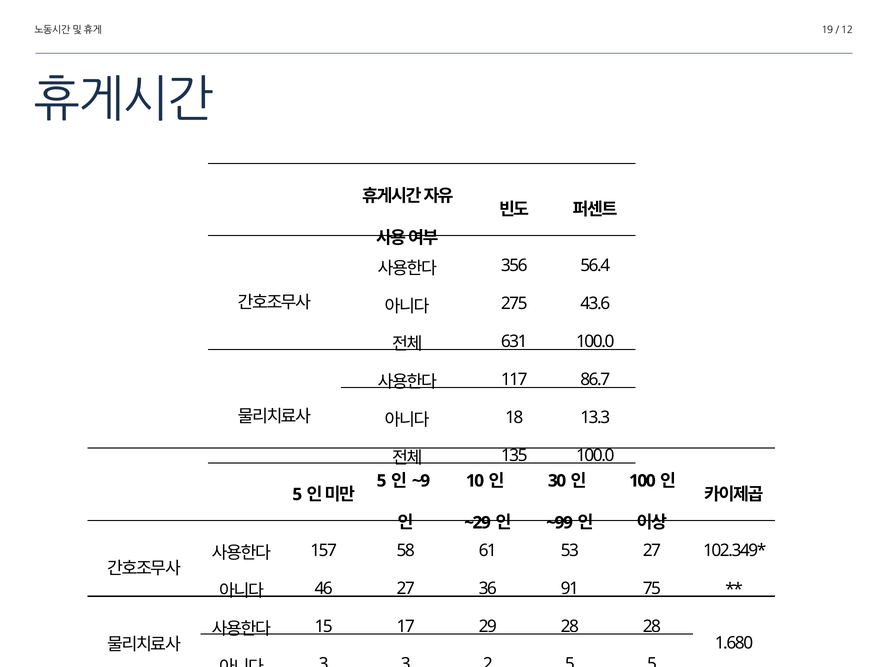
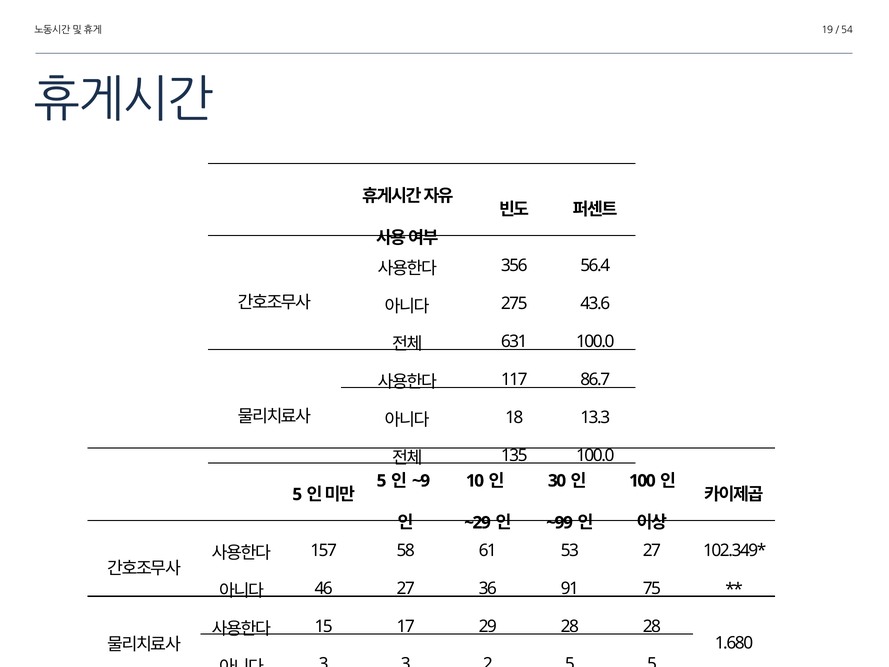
12: 12 -> 54
